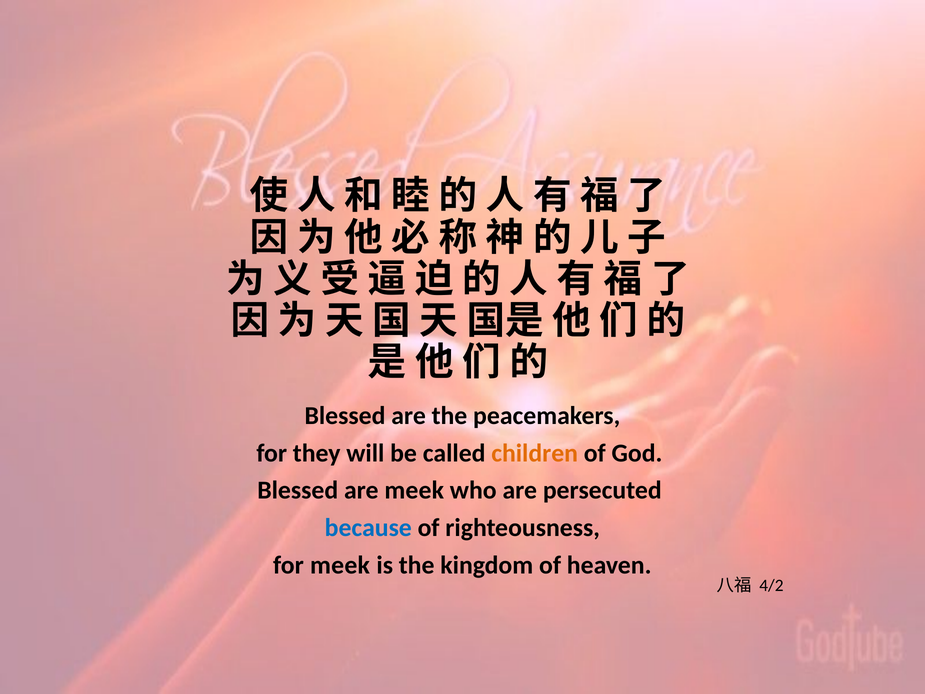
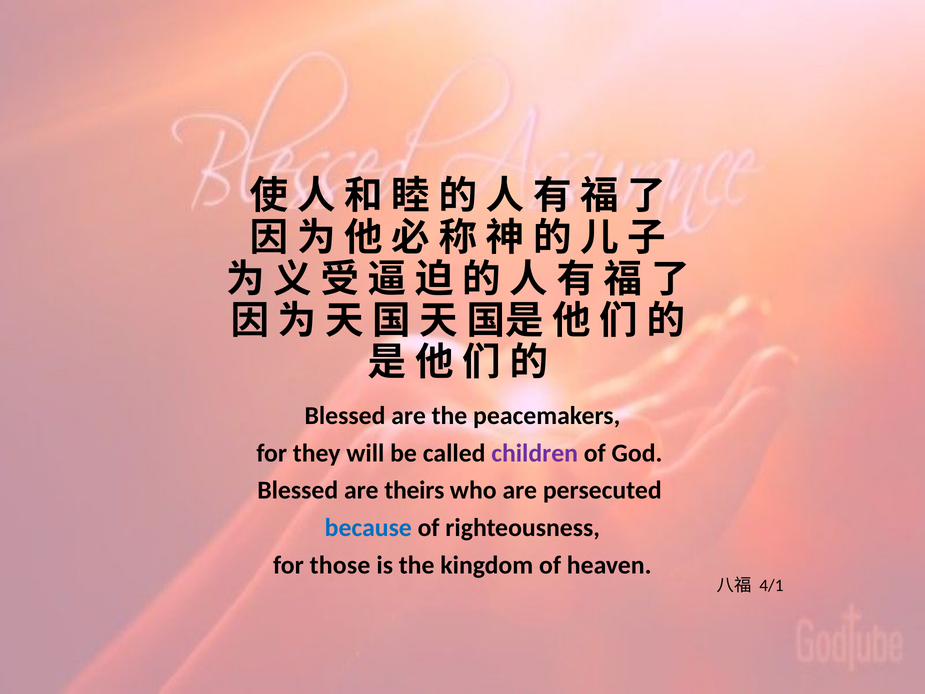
children colour: orange -> purple
are meek: meek -> theirs
for meek: meek -> those
4/2: 4/2 -> 4/1
